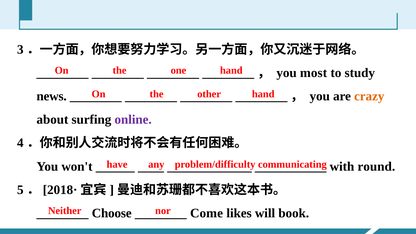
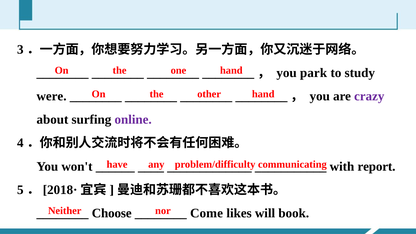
most: most -> park
news: news -> were
crazy colour: orange -> purple
round: round -> report
